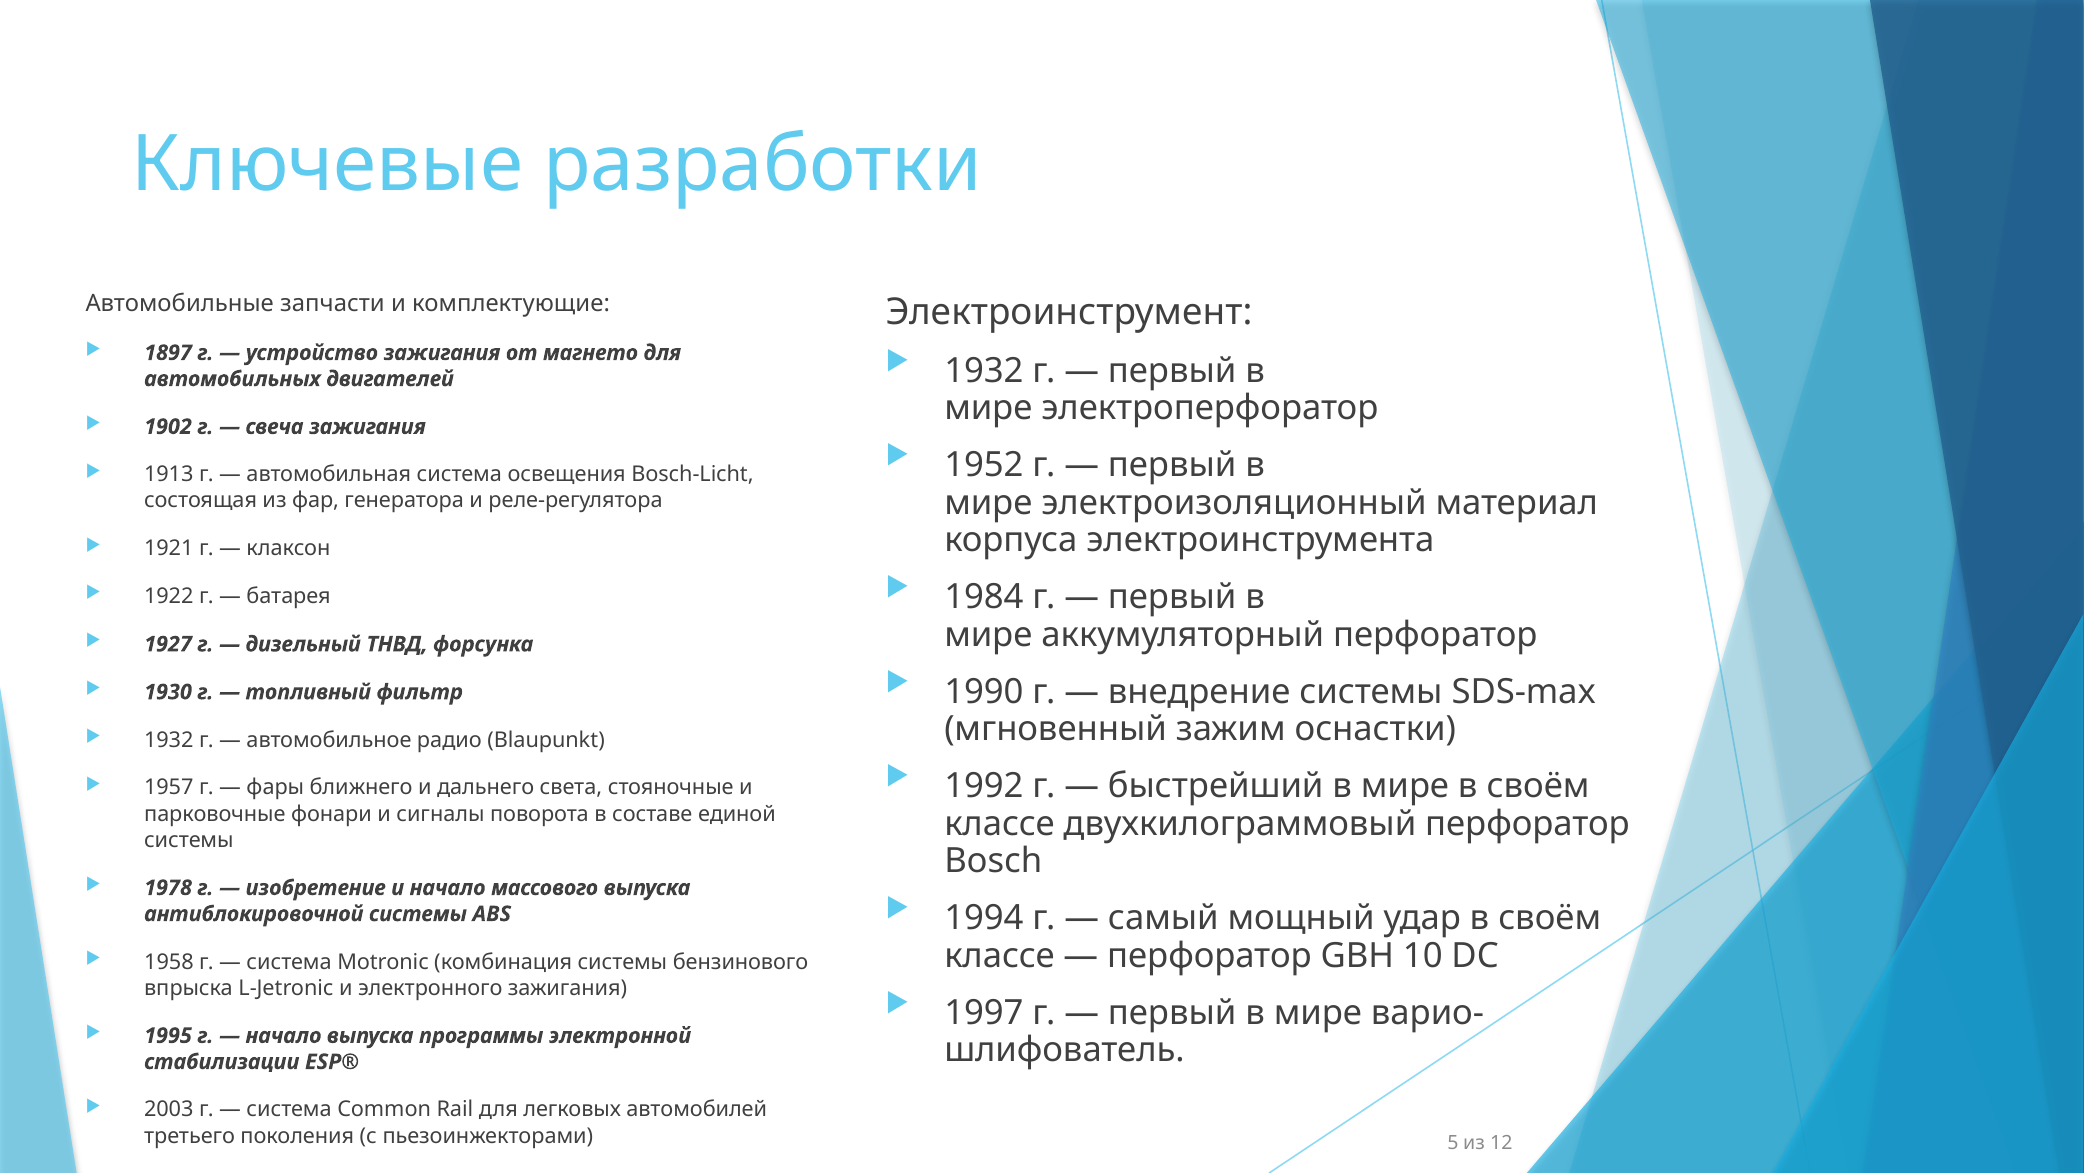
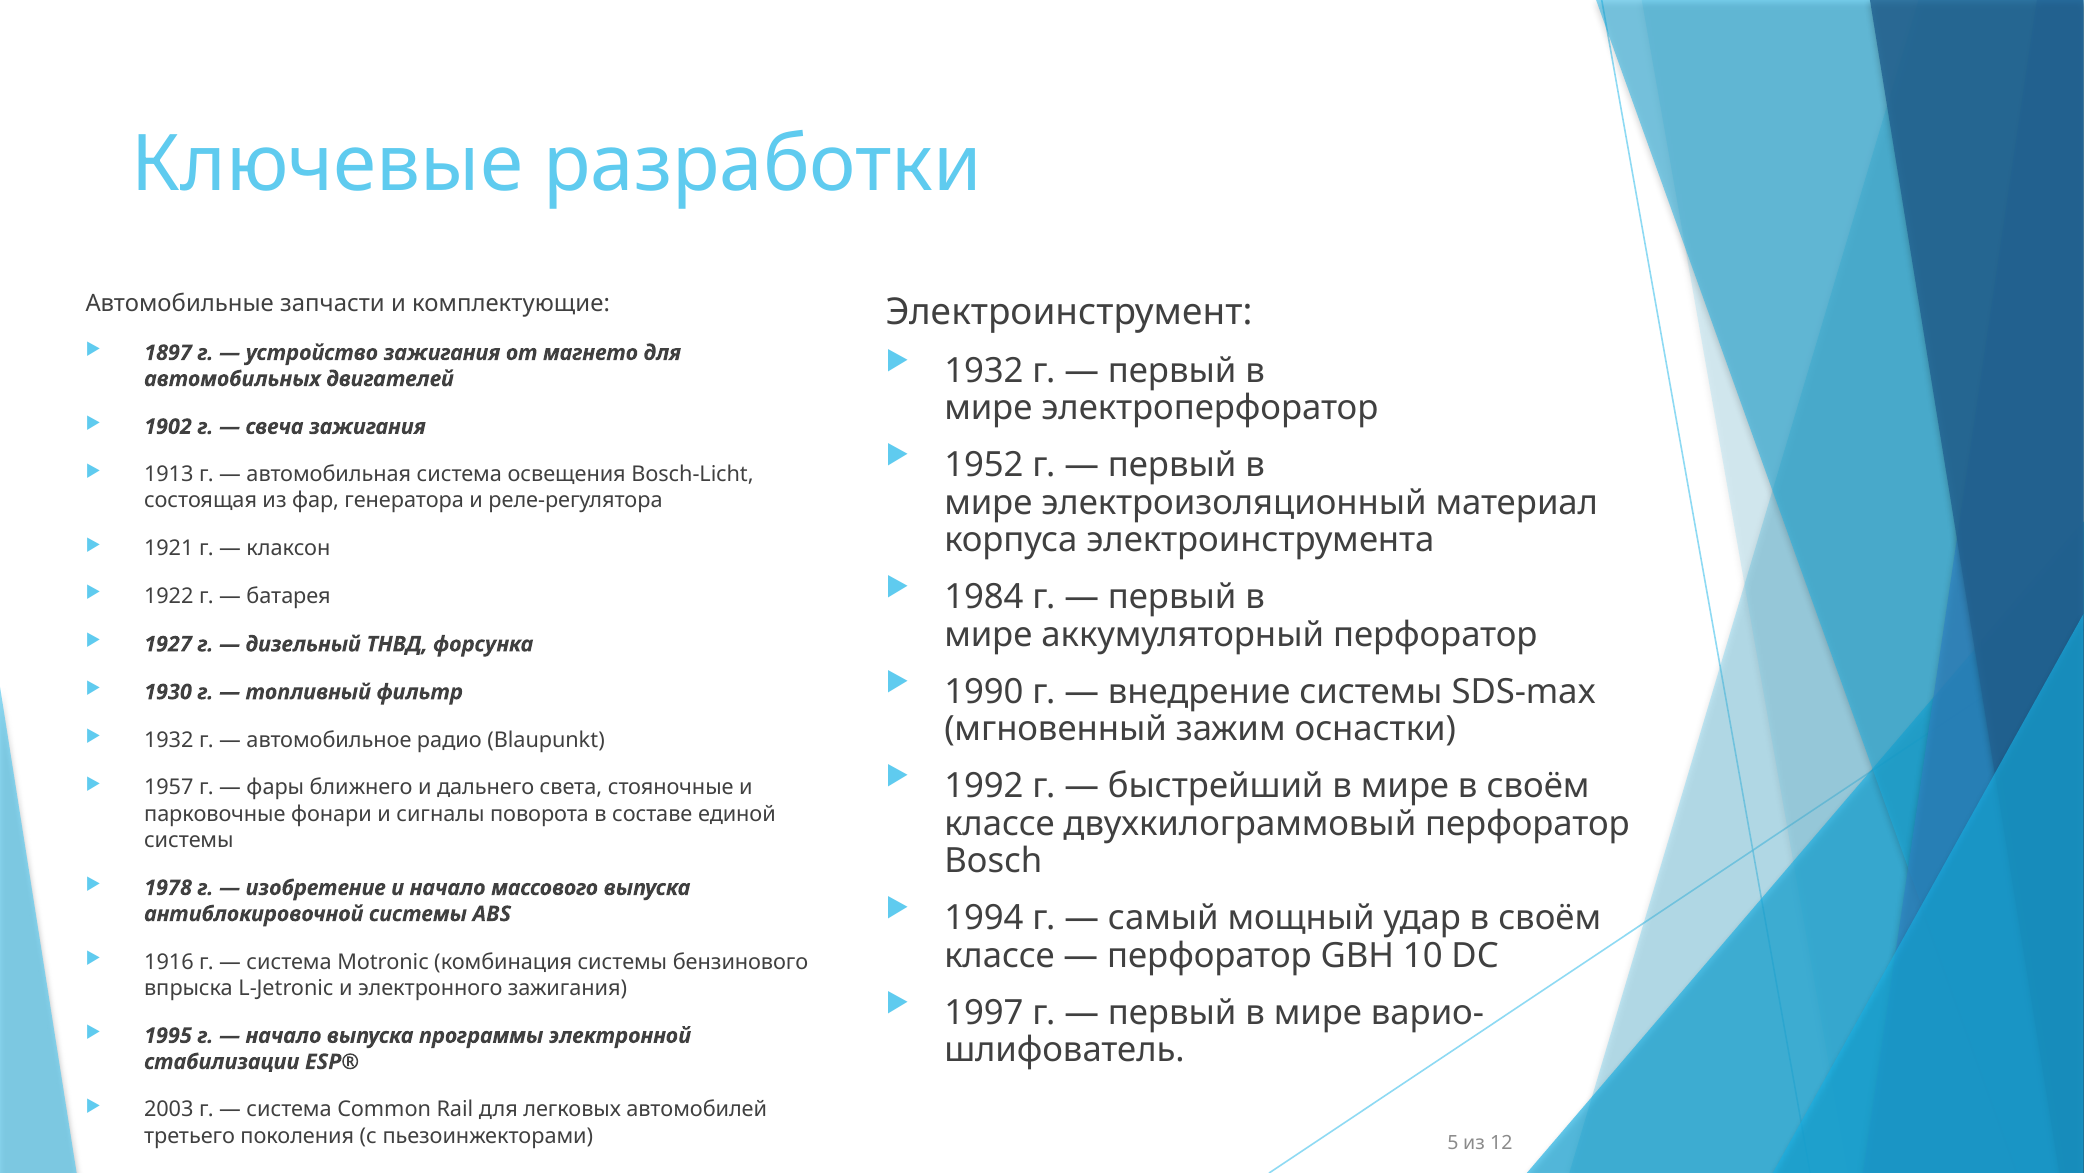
1958: 1958 -> 1916
